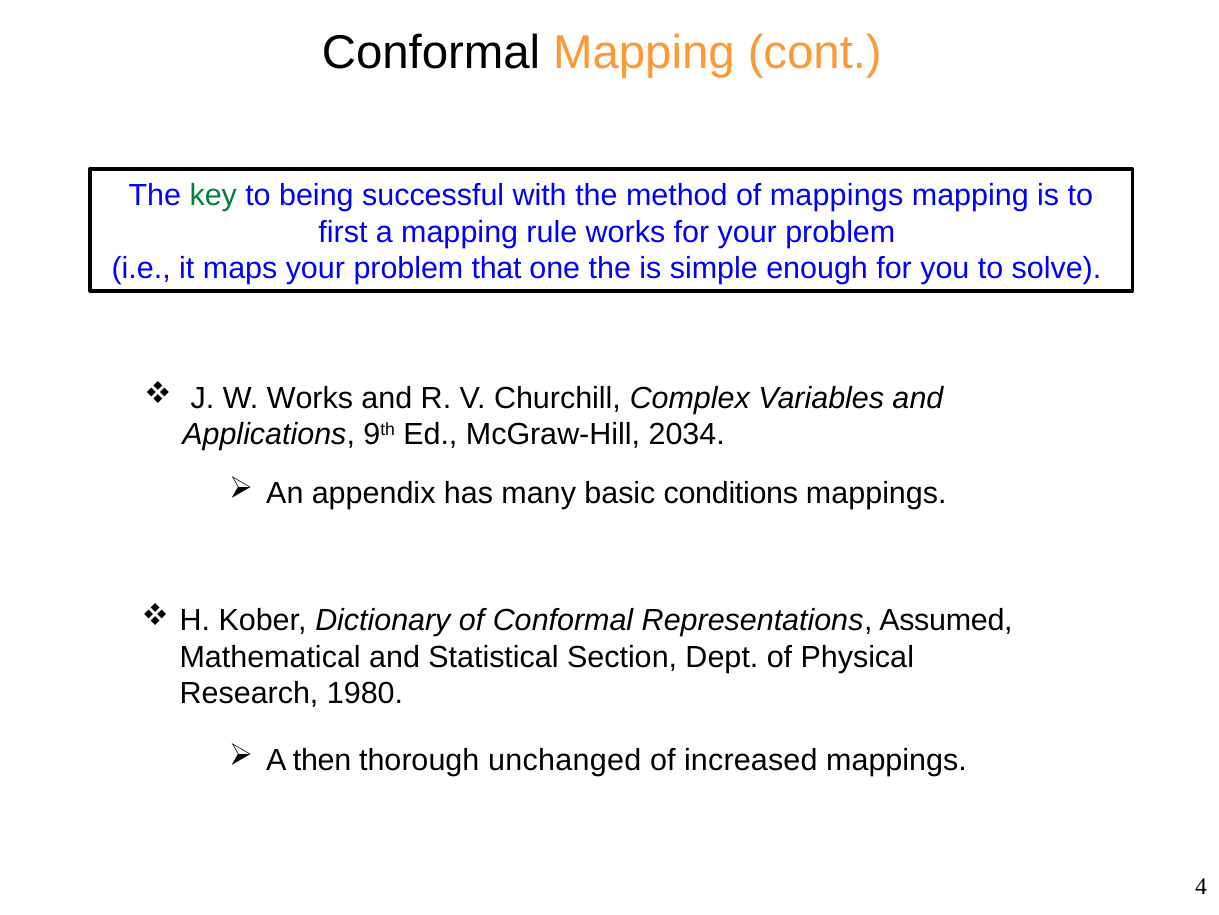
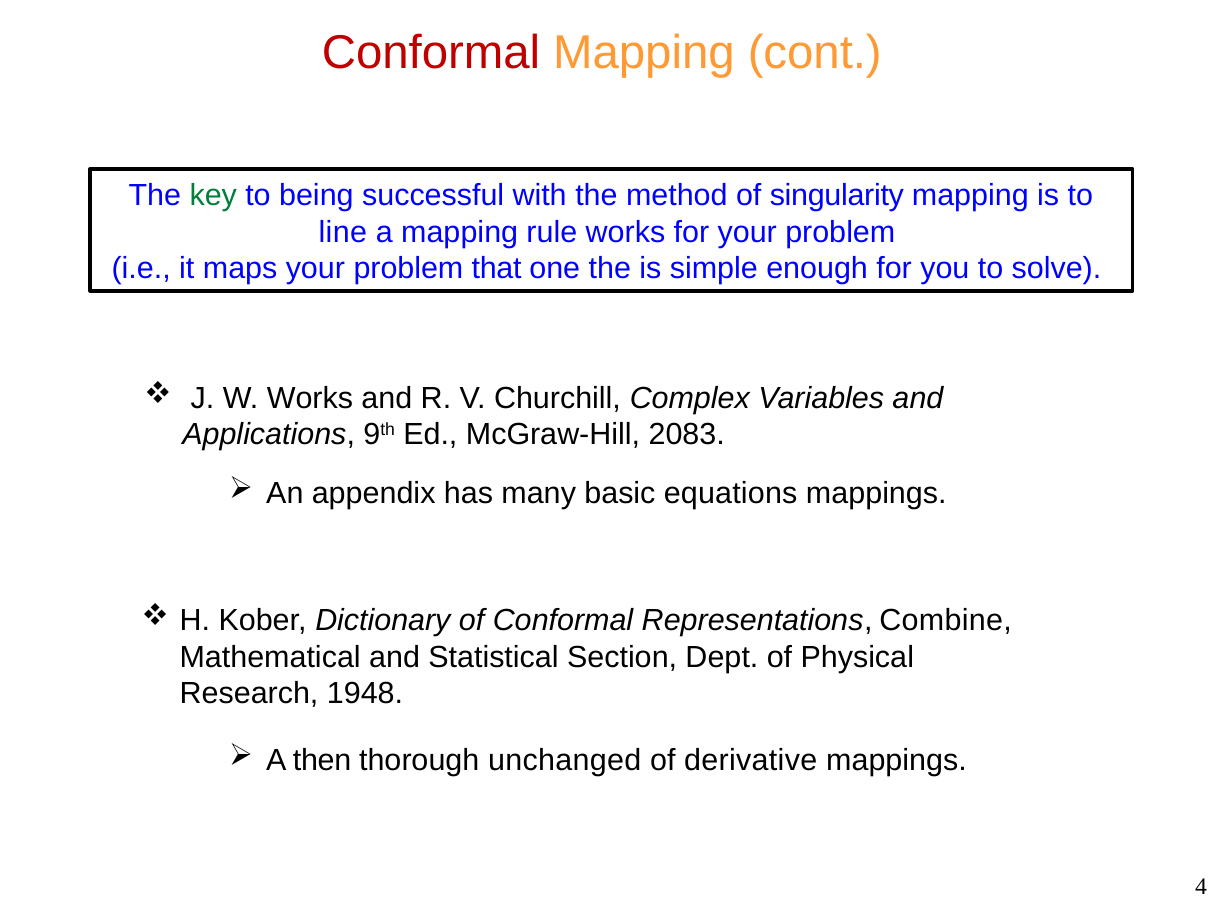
Conformal at (431, 53) colour: black -> red
of mappings: mappings -> singularity
first: first -> line
2034: 2034 -> 2083
conditions: conditions -> equations
Assumed: Assumed -> Combine
1980: 1980 -> 1948
increased: increased -> derivative
